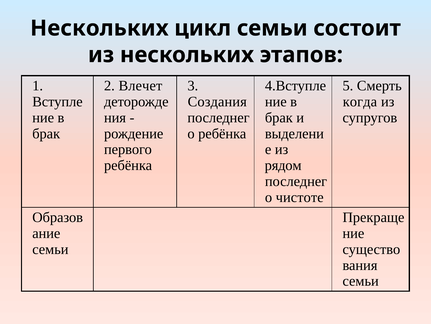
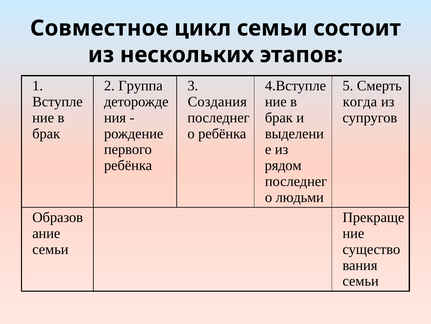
Нескольких at (99, 28): Нескольких -> Совместное
Влечет: Влечет -> Группа
чистоте: чистоте -> людьми
